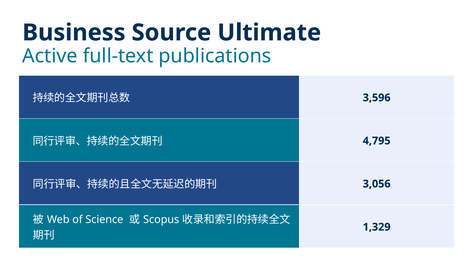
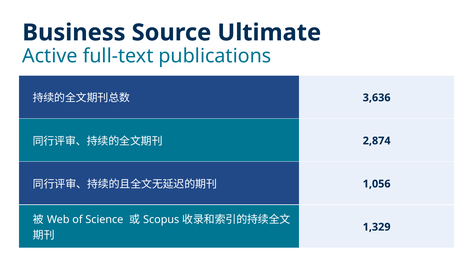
3,596: 3,596 -> 3,636
4,795: 4,795 -> 2,874
3,056: 3,056 -> 1,056
